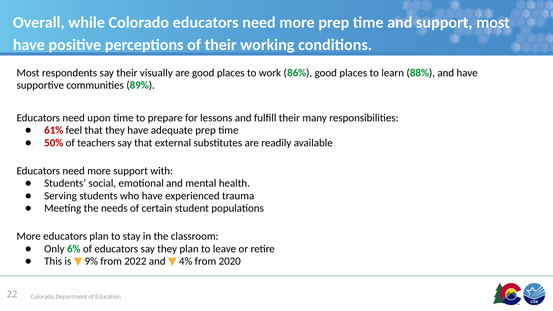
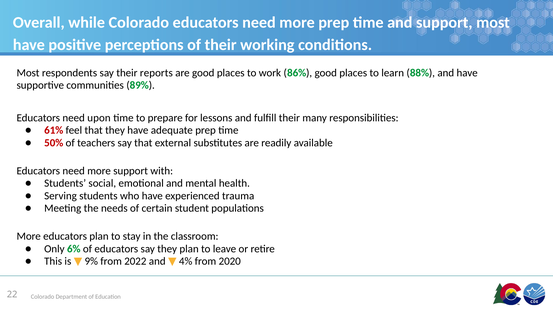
visually: visually -> reports
